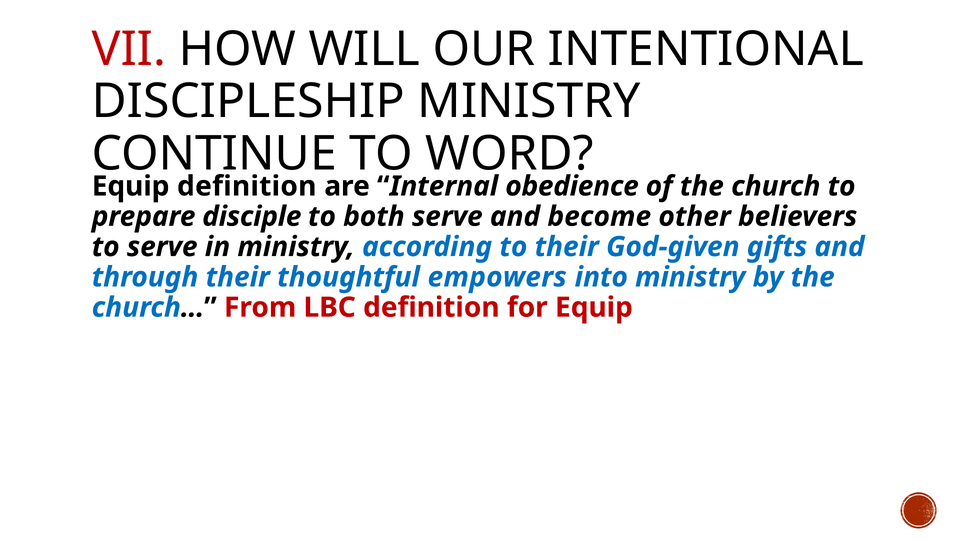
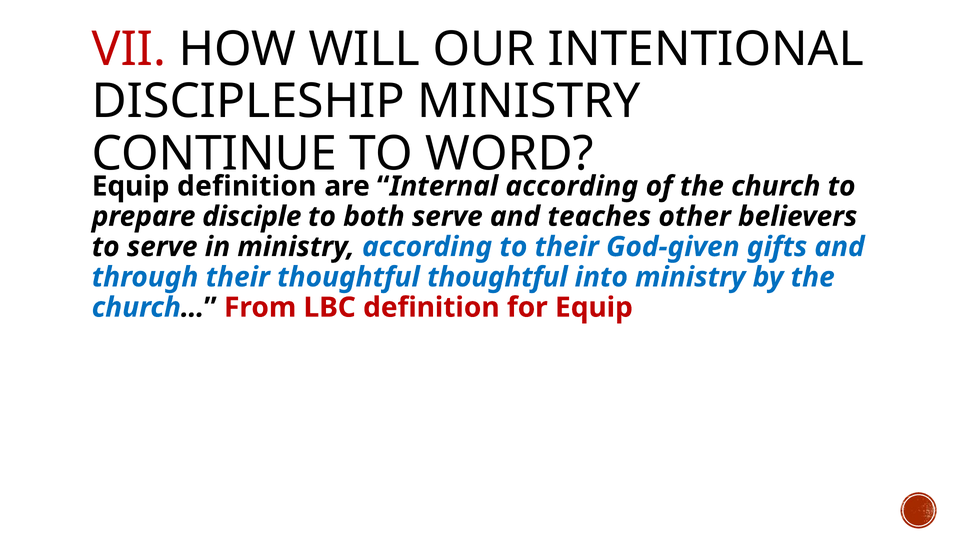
Internal obedience: obedience -> according
become: become -> teaches
thoughtful empowers: empowers -> thoughtful
